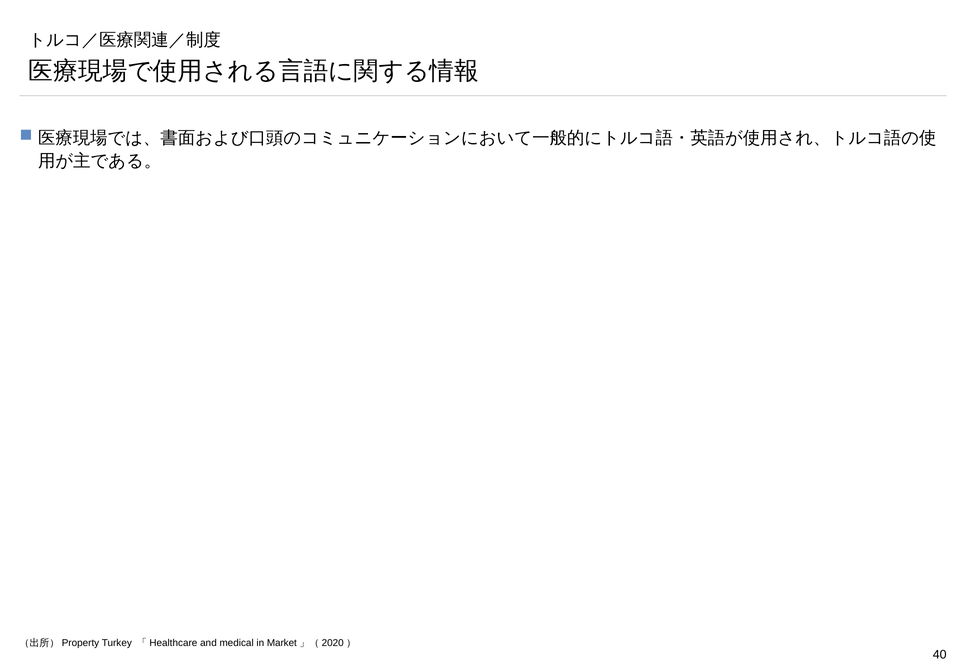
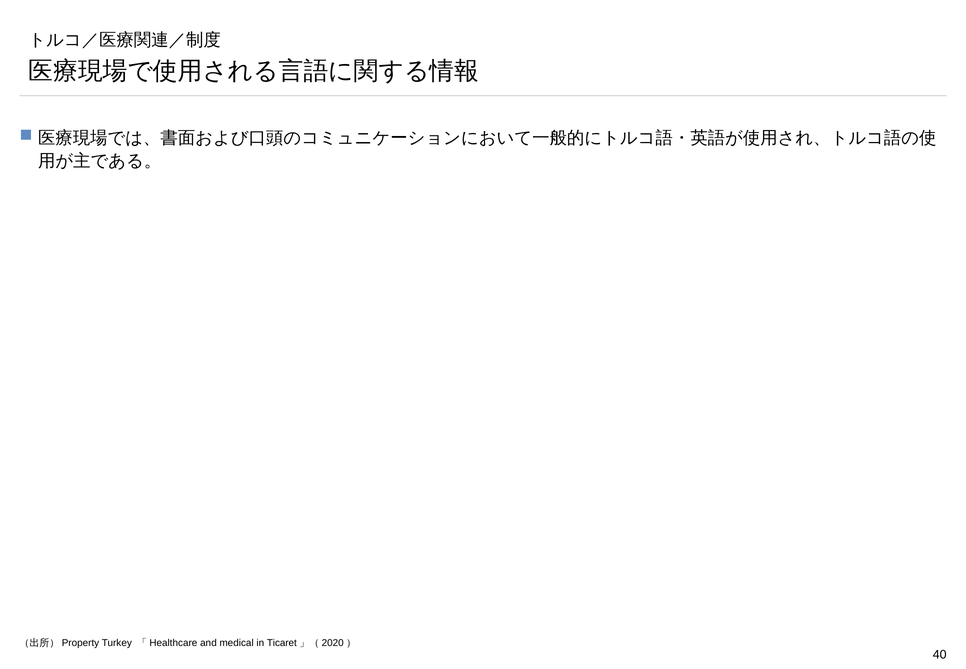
Market: Market -> Ticaret
